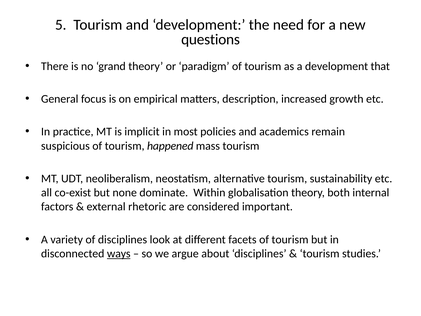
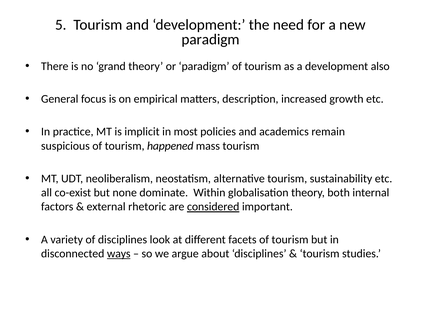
questions at (211, 39): questions -> paradigm
that: that -> also
considered underline: none -> present
